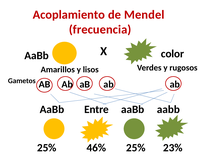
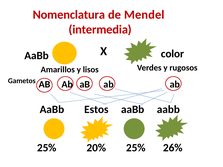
Acoplamiento: Acoplamiento -> Nomenclatura
frecuencia: frecuencia -> intermedia
Entre: Entre -> Estos
46%: 46% -> 20%
23%: 23% -> 26%
